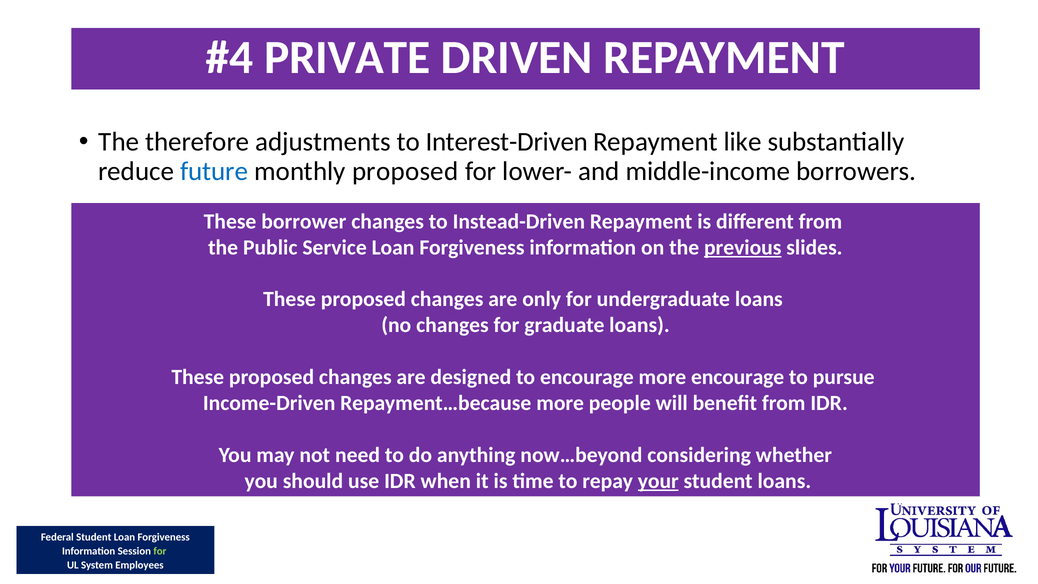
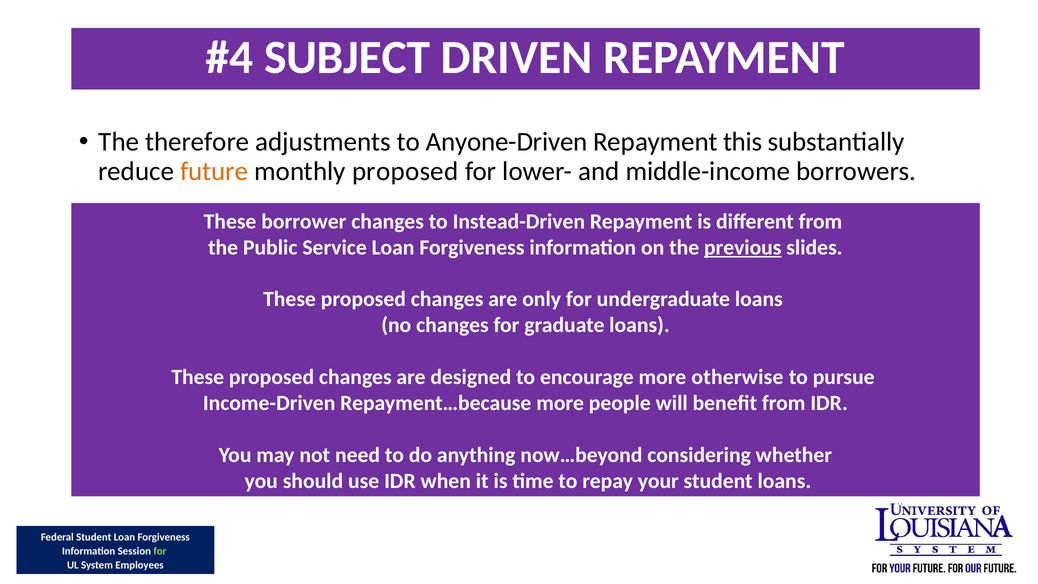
PRIVATE: PRIVATE -> SUBJECT
Interest-Driven: Interest-Driven -> Anyone-Driven
Repayment like: like -> this
future colour: blue -> orange
encourage at (738, 377): encourage -> otherwise
your underline: present -> none
